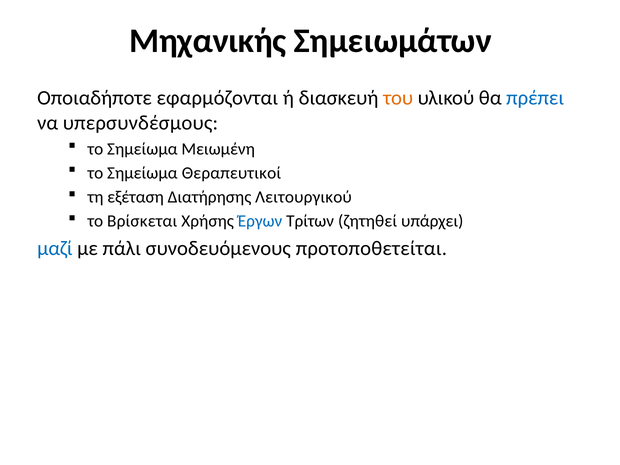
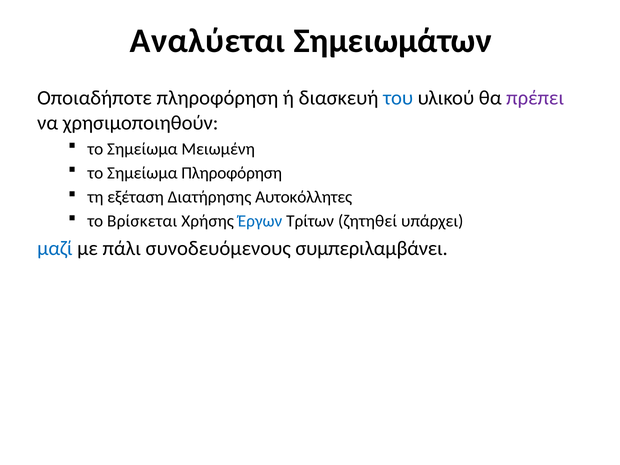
Μηχανικής: Μηχανικής -> Αναλύεται
Οποιαδήποτε εφαρμόζονται: εφαρμόζονται -> πληροφόρηση
του colour: orange -> blue
πρέπει colour: blue -> purple
υπερσυνδέσμους: υπερσυνδέσμους -> χρησιμοποιηθούν
Σημείωμα Θεραπευτικοί: Θεραπευτικοί -> Πληροφόρηση
Λειτουργικού: Λειτουργικού -> Αυτοκόλλητες
προτοποθετείται: προτοποθετείται -> συμπεριλαμβάνει
